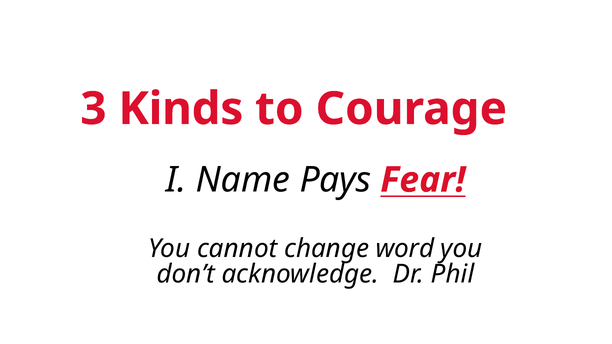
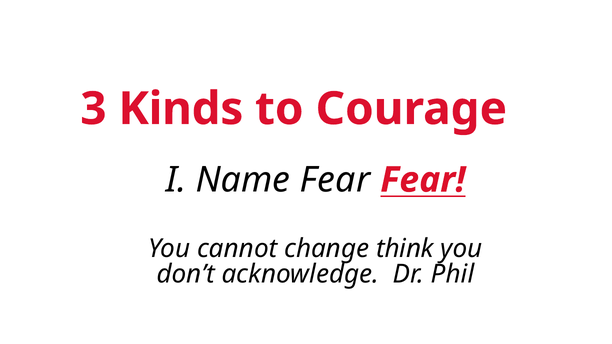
Name Pays: Pays -> Fear
word: word -> think
